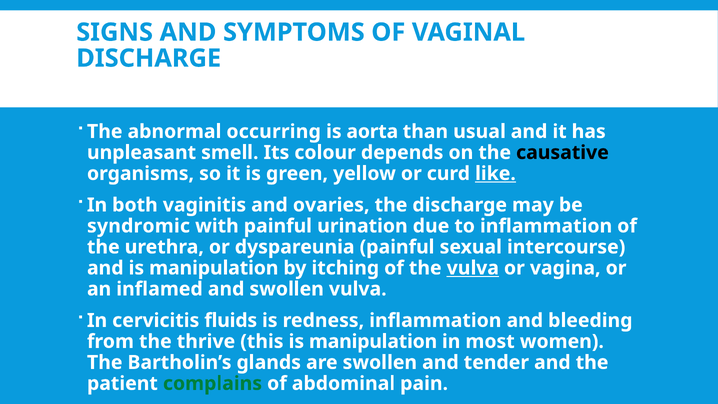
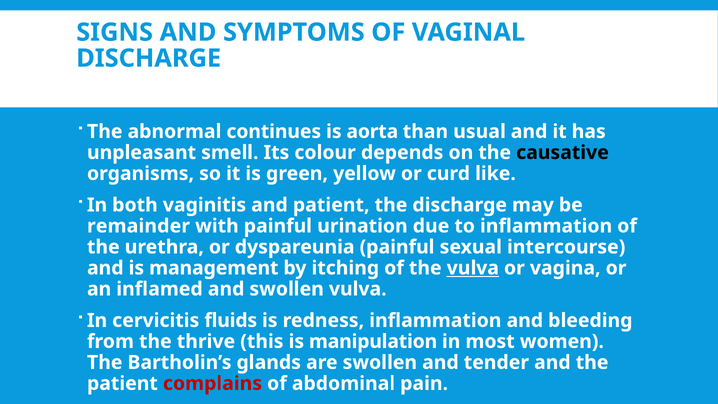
occurring: occurring -> continues
like underline: present -> none
and ovaries: ovaries -> patient
syndromic: syndromic -> remainder
and is manipulation: manipulation -> management
complains colour: green -> red
